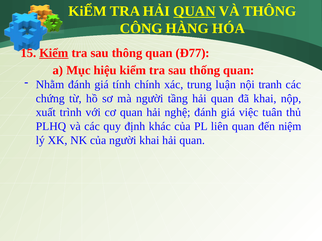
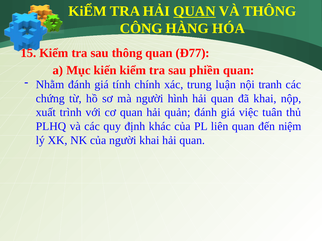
Kiểm at (54, 53) underline: present -> none
hiệu: hiệu -> kiến
thống: thống -> phiền
tầng: tầng -> hình
nghệ: nghệ -> quản
